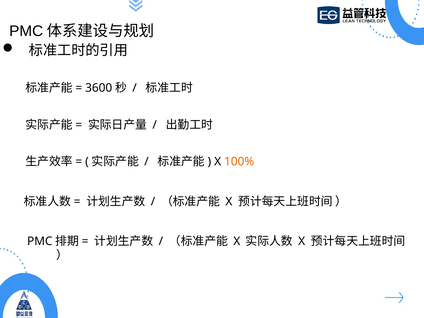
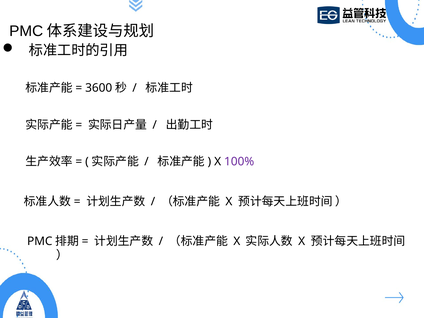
100% colour: orange -> purple
